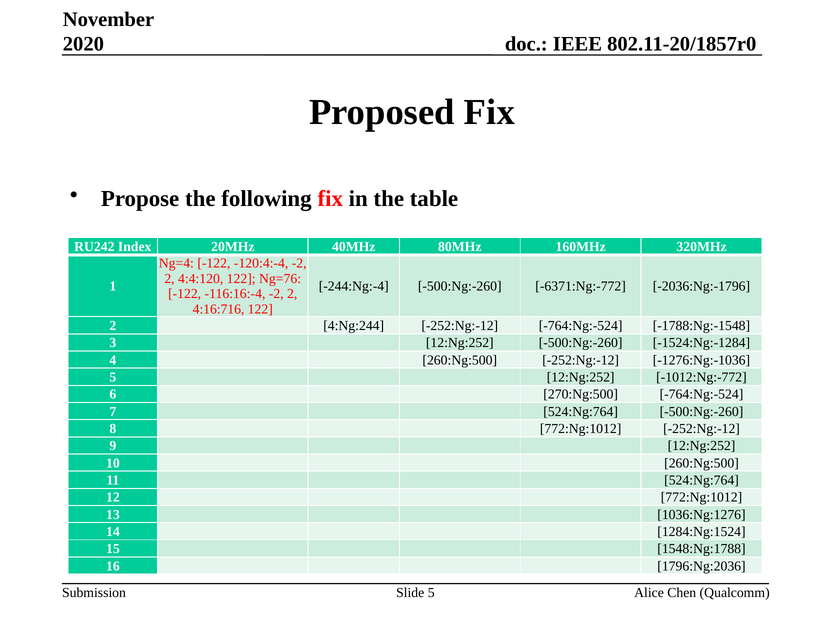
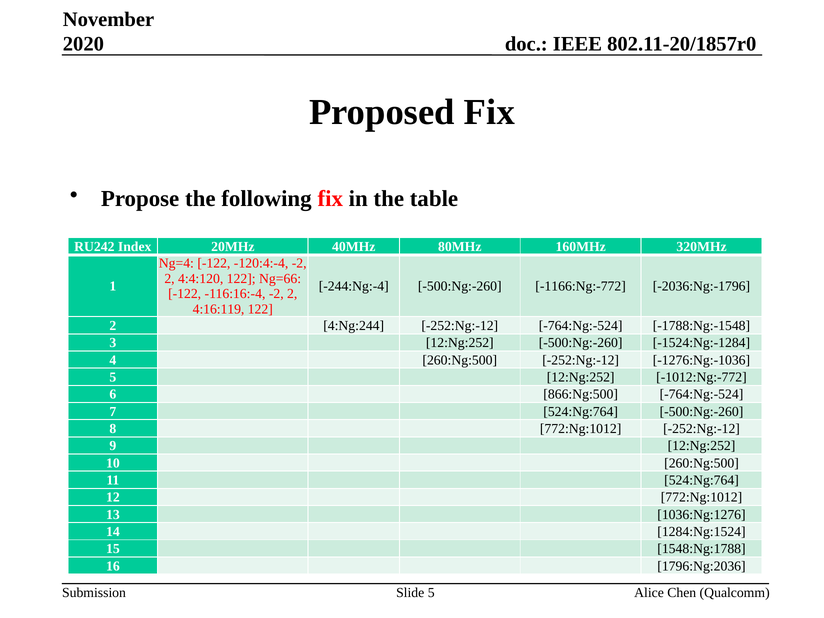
Ng=76: Ng=76 -> Ng=66
-6371:Ng:-772: -6371:Ng:-772 -> -1166:Ng:-772
4:16:716: 4:16:716 -> 4:16:119
270:Ng:500: 270:Ng:500 -> 866:Ng:500
